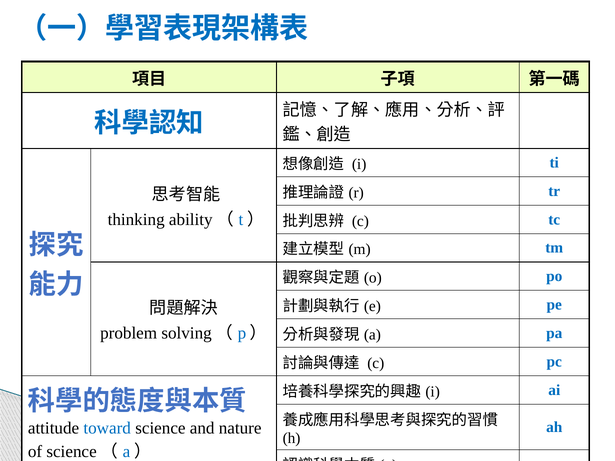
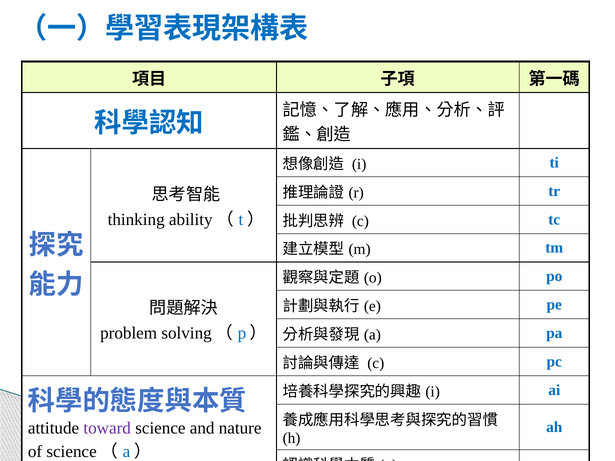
toward colour: blue -> purple
